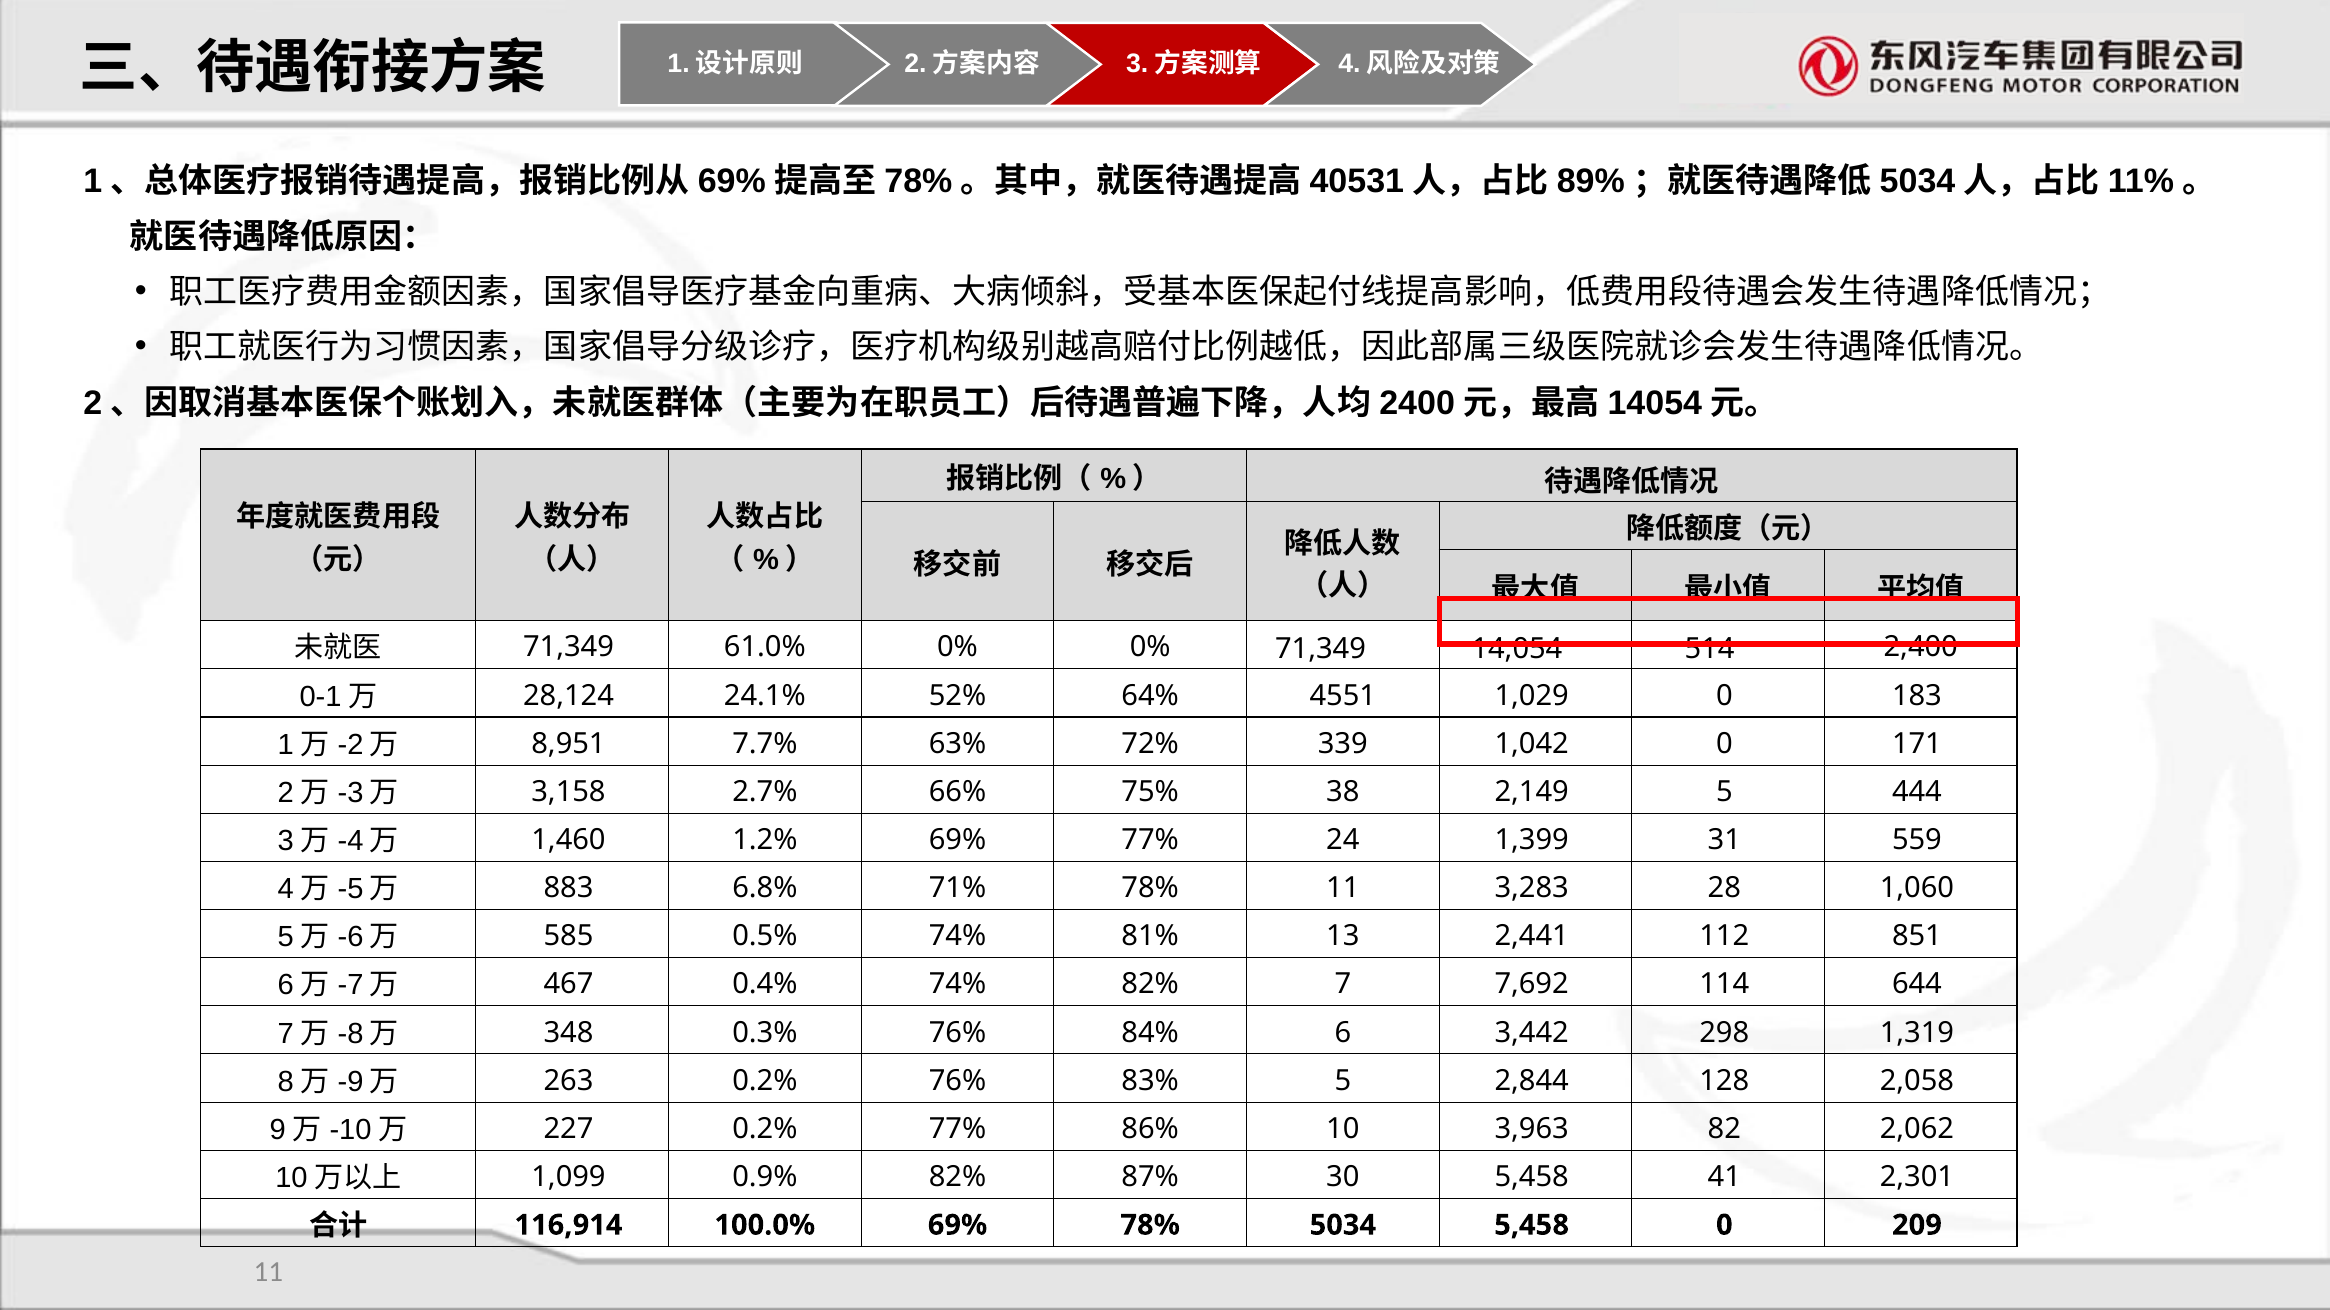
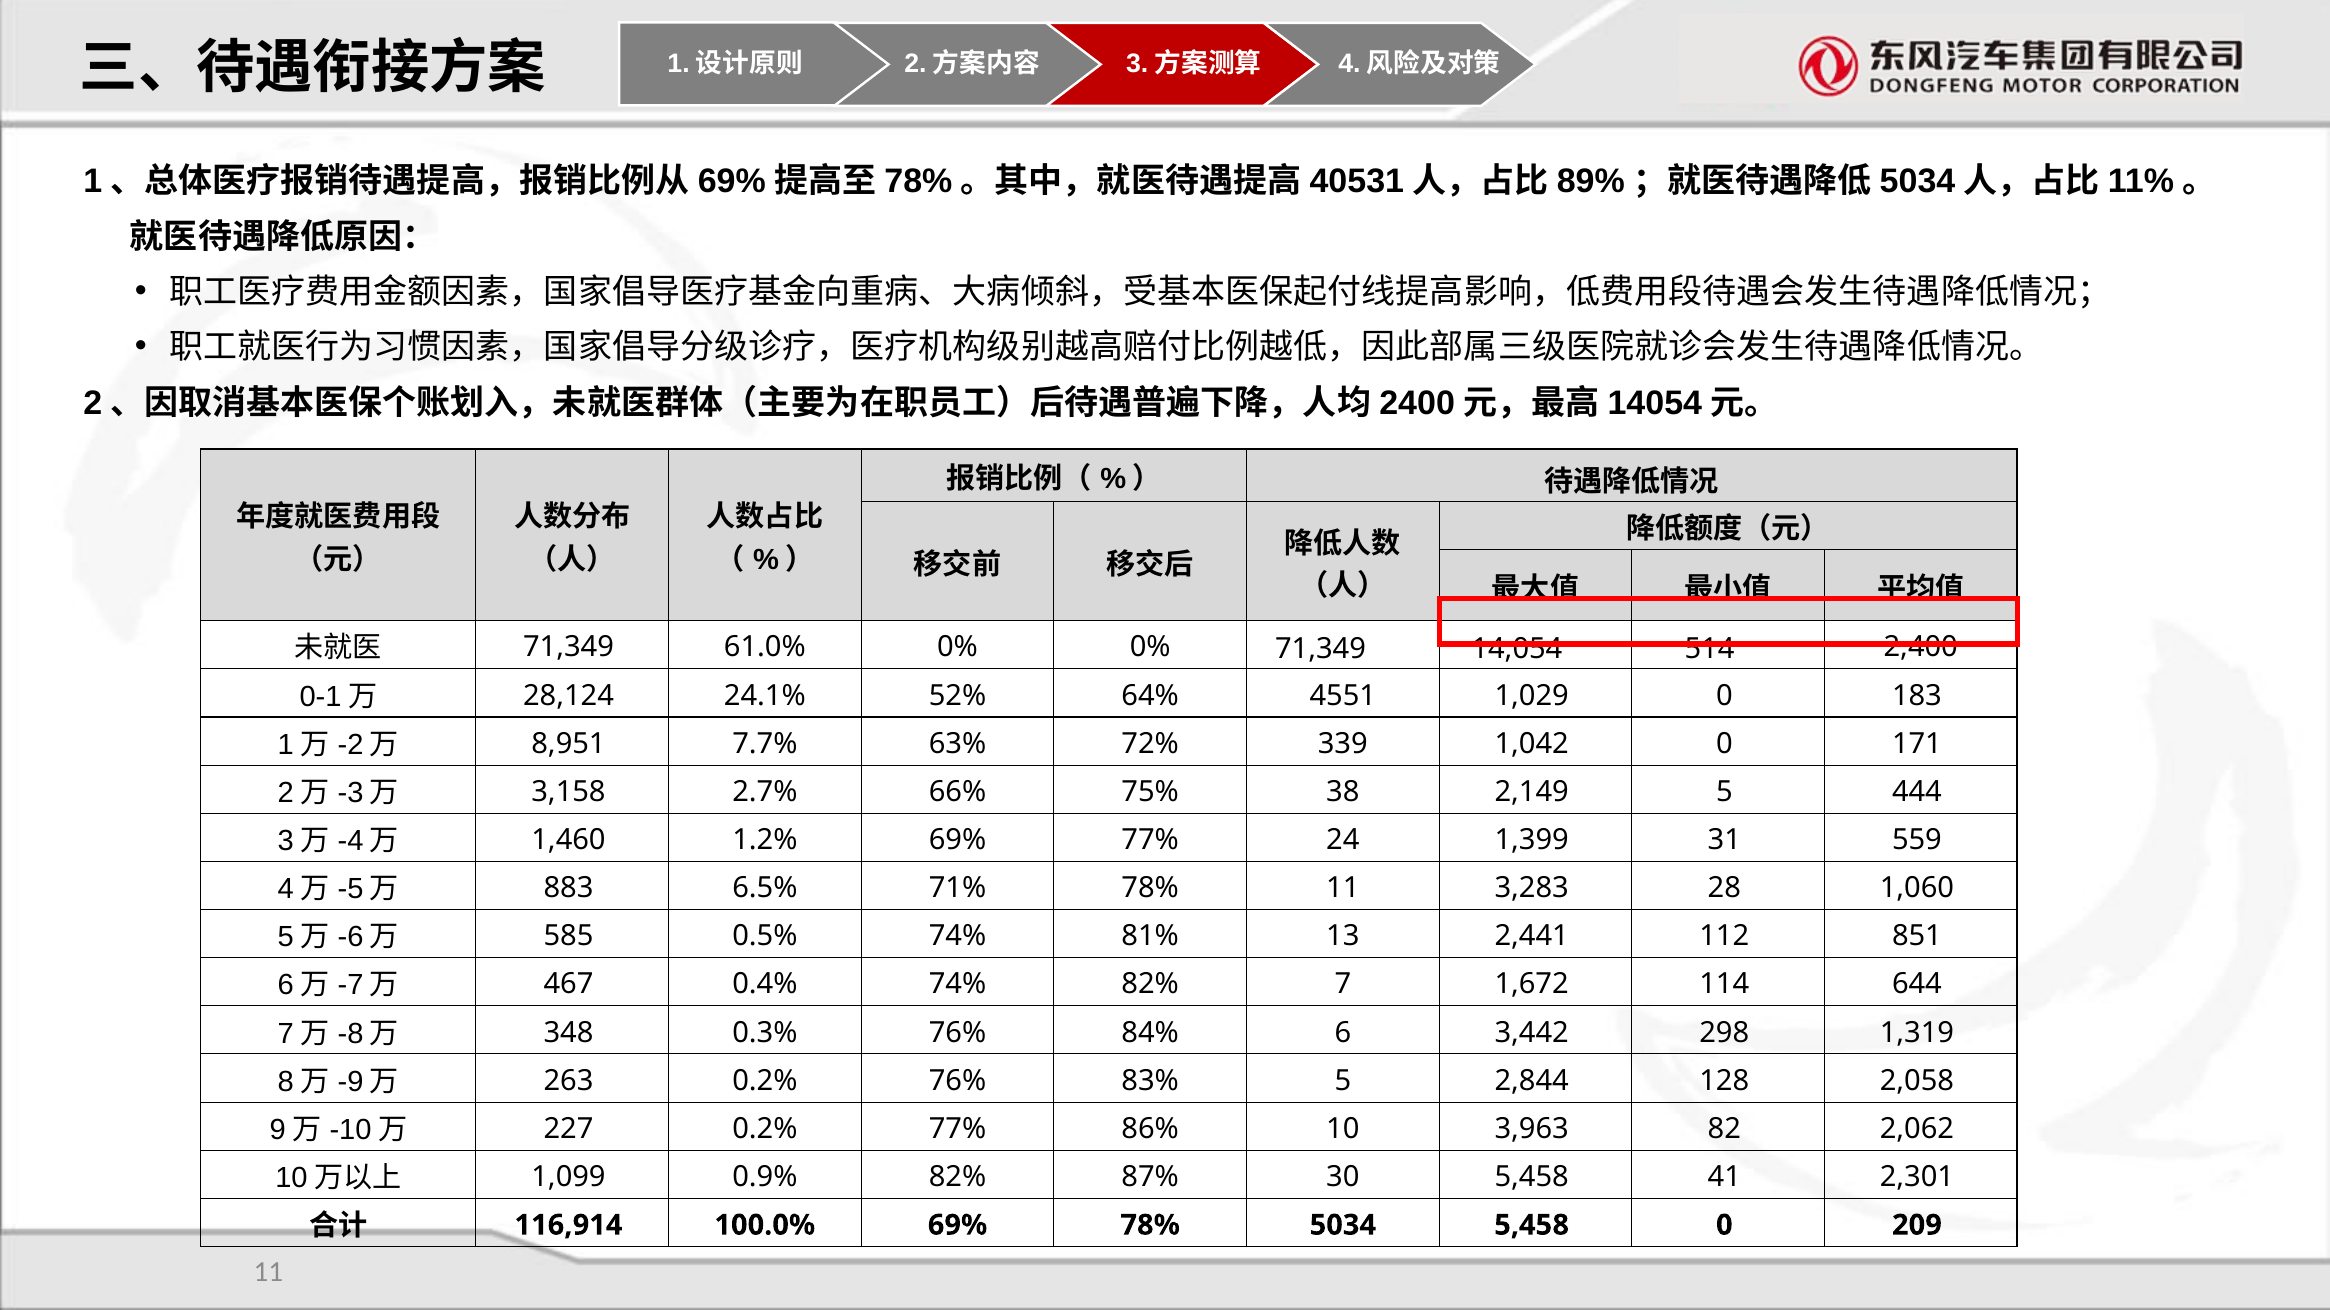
6.8%: 6.8% -> 6.5%
7,692: 7,692 -> 1,672
